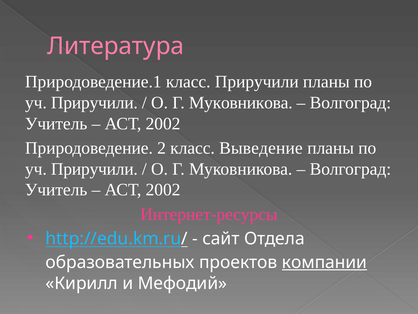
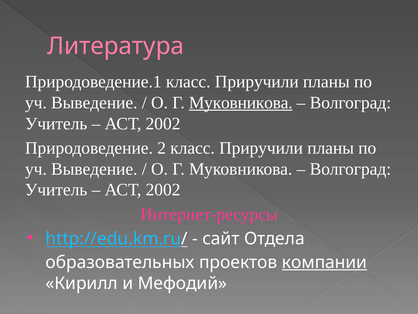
Приручили at (94, 102): Приручили -> Выведение
Муковникова at (241, 102) underline: none -> present
2 класс Выведение: Выведение -> Приручили
Приручили at (94, 169): Приручили -> Выведение
